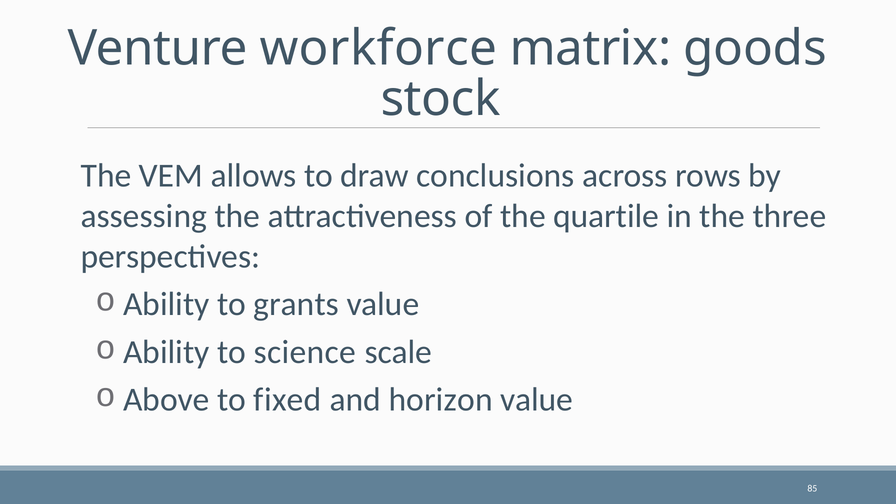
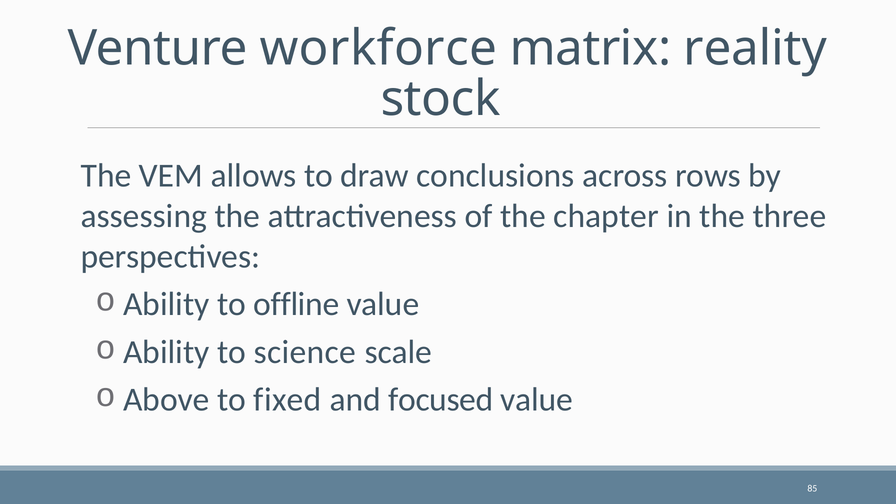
goods: goods -> reality
quartile: quartile -> chapter
grants: grants -> offline
horizon: horizon -> focused
